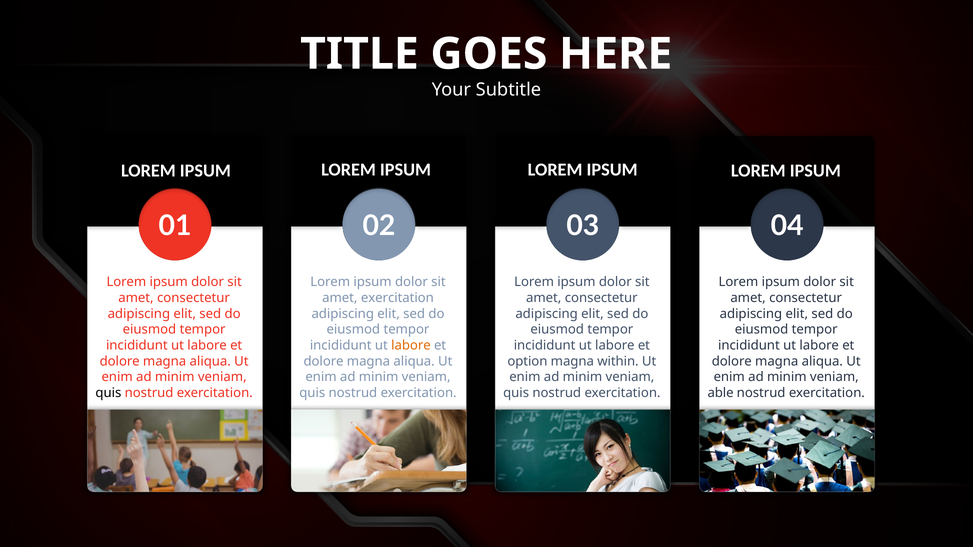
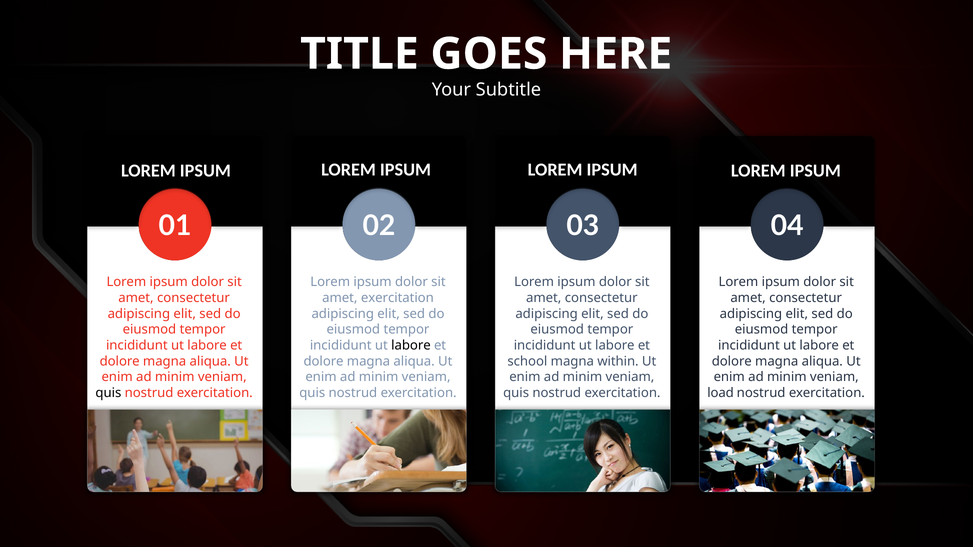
labore at (411, 346) colour: orange -> black
option: option -> school
able: able -> load
